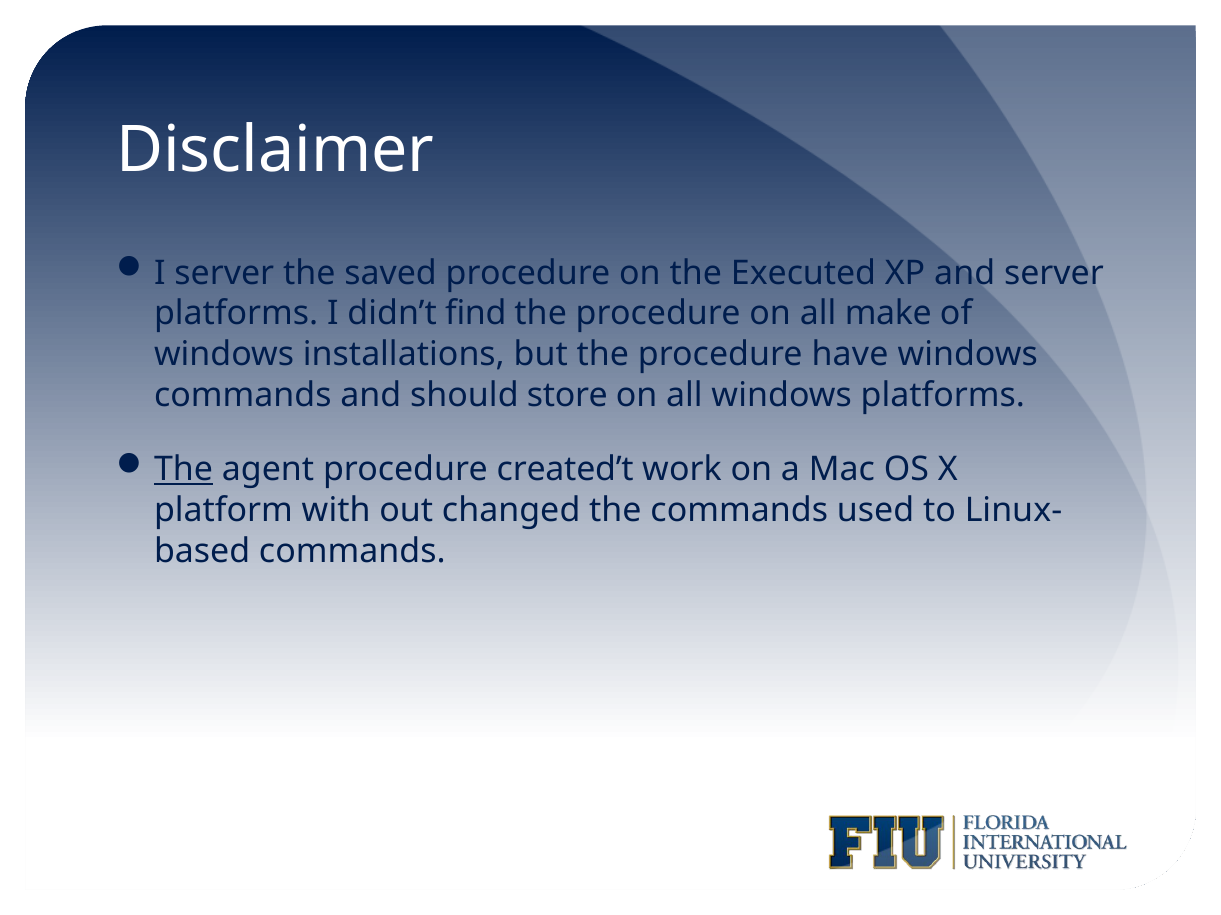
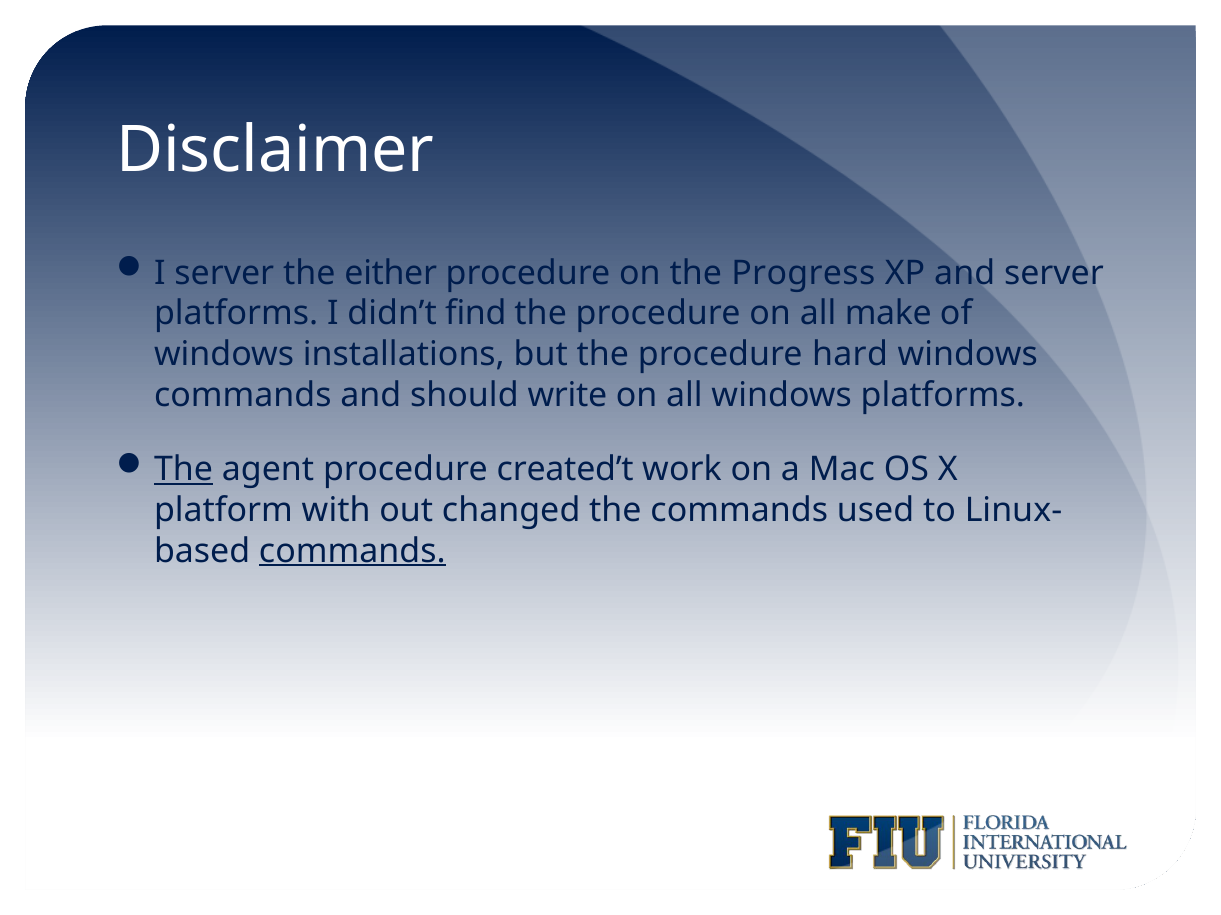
saved: saved -> either
Executed: Executed -> Progress
have: have -> hard
store: store -> write
commands at (352, 551) underline: none -> present
